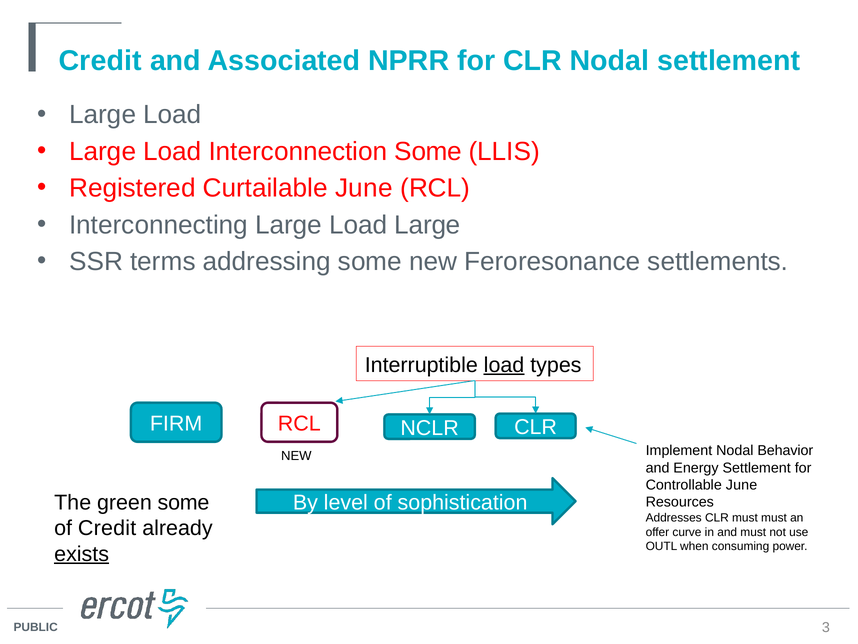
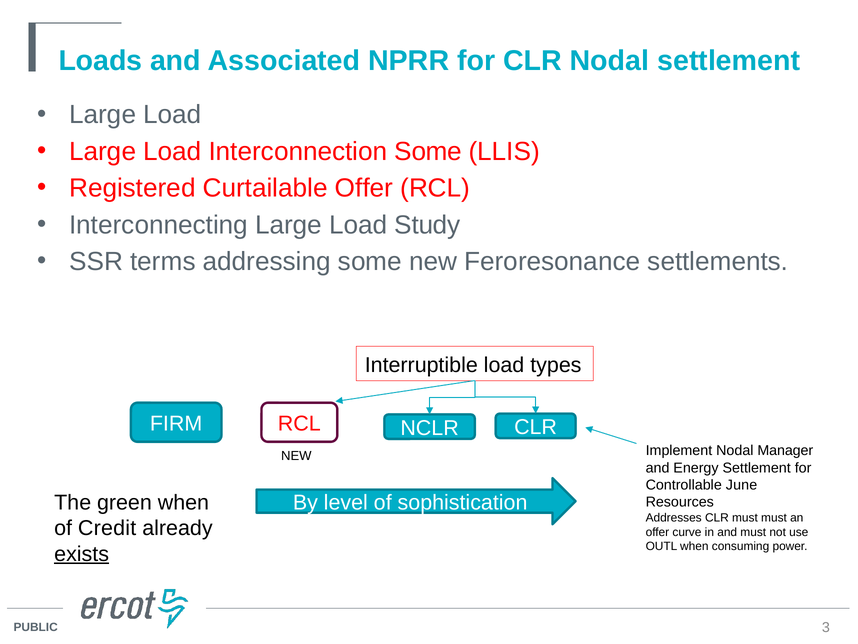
Credit at (100, 61): Credit -> Loads
Curtailable June: June -> Offer
Load Large: Large -> Study
load at (504, 365) underline: present -> none
Behavior: Behavior -> Manager
green some: some -> when
